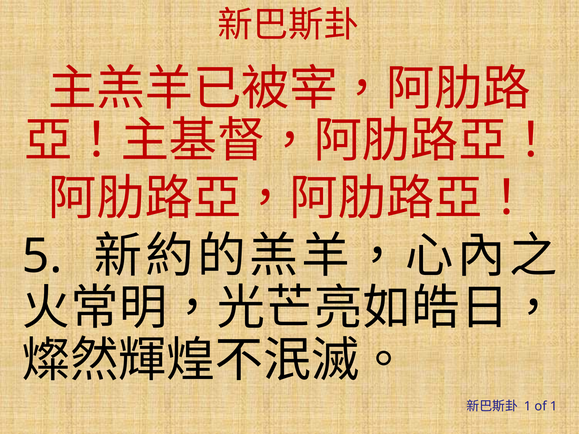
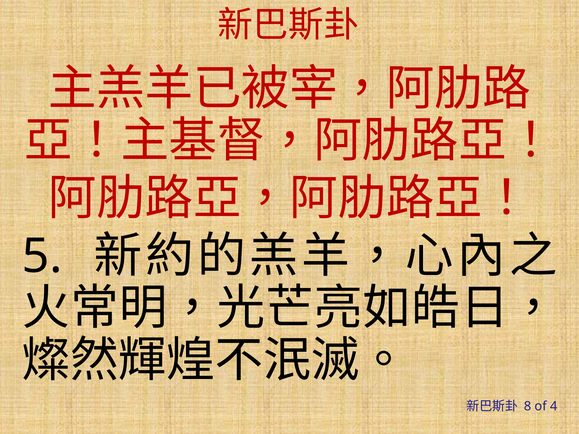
1 at (528, 406): 1 -> 8
of 1: 1 -> 4
